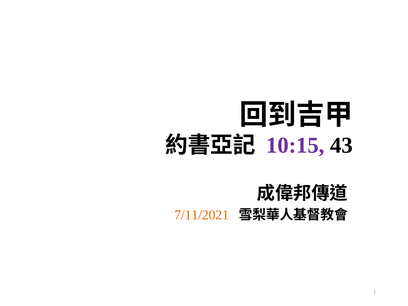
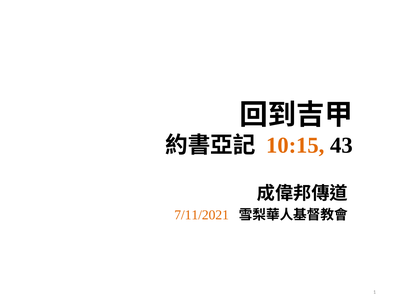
10:15 colour: purple -> orange
